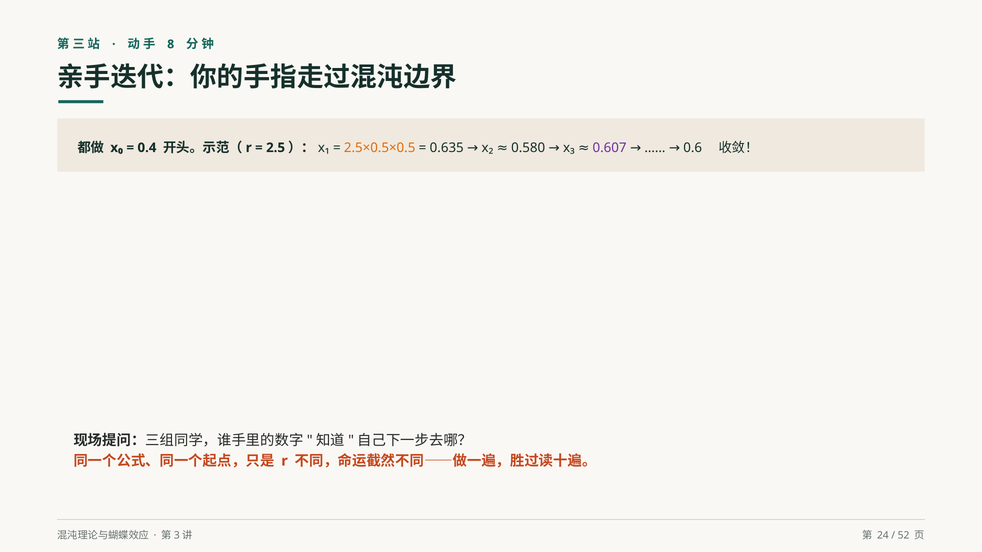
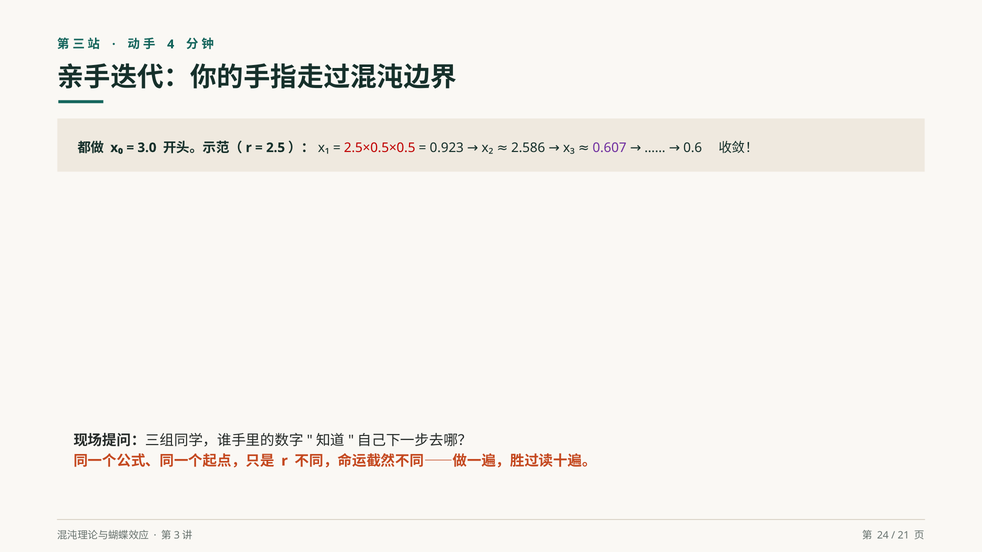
8: 8 -> 4
0.4: 0.4 -> 3.0
2.5×0.5×0.5 colour: orange -> red
0.635: 0.635 -> 0.923
0.580: 0.580 -> 2.586
52: 52 -> 21
